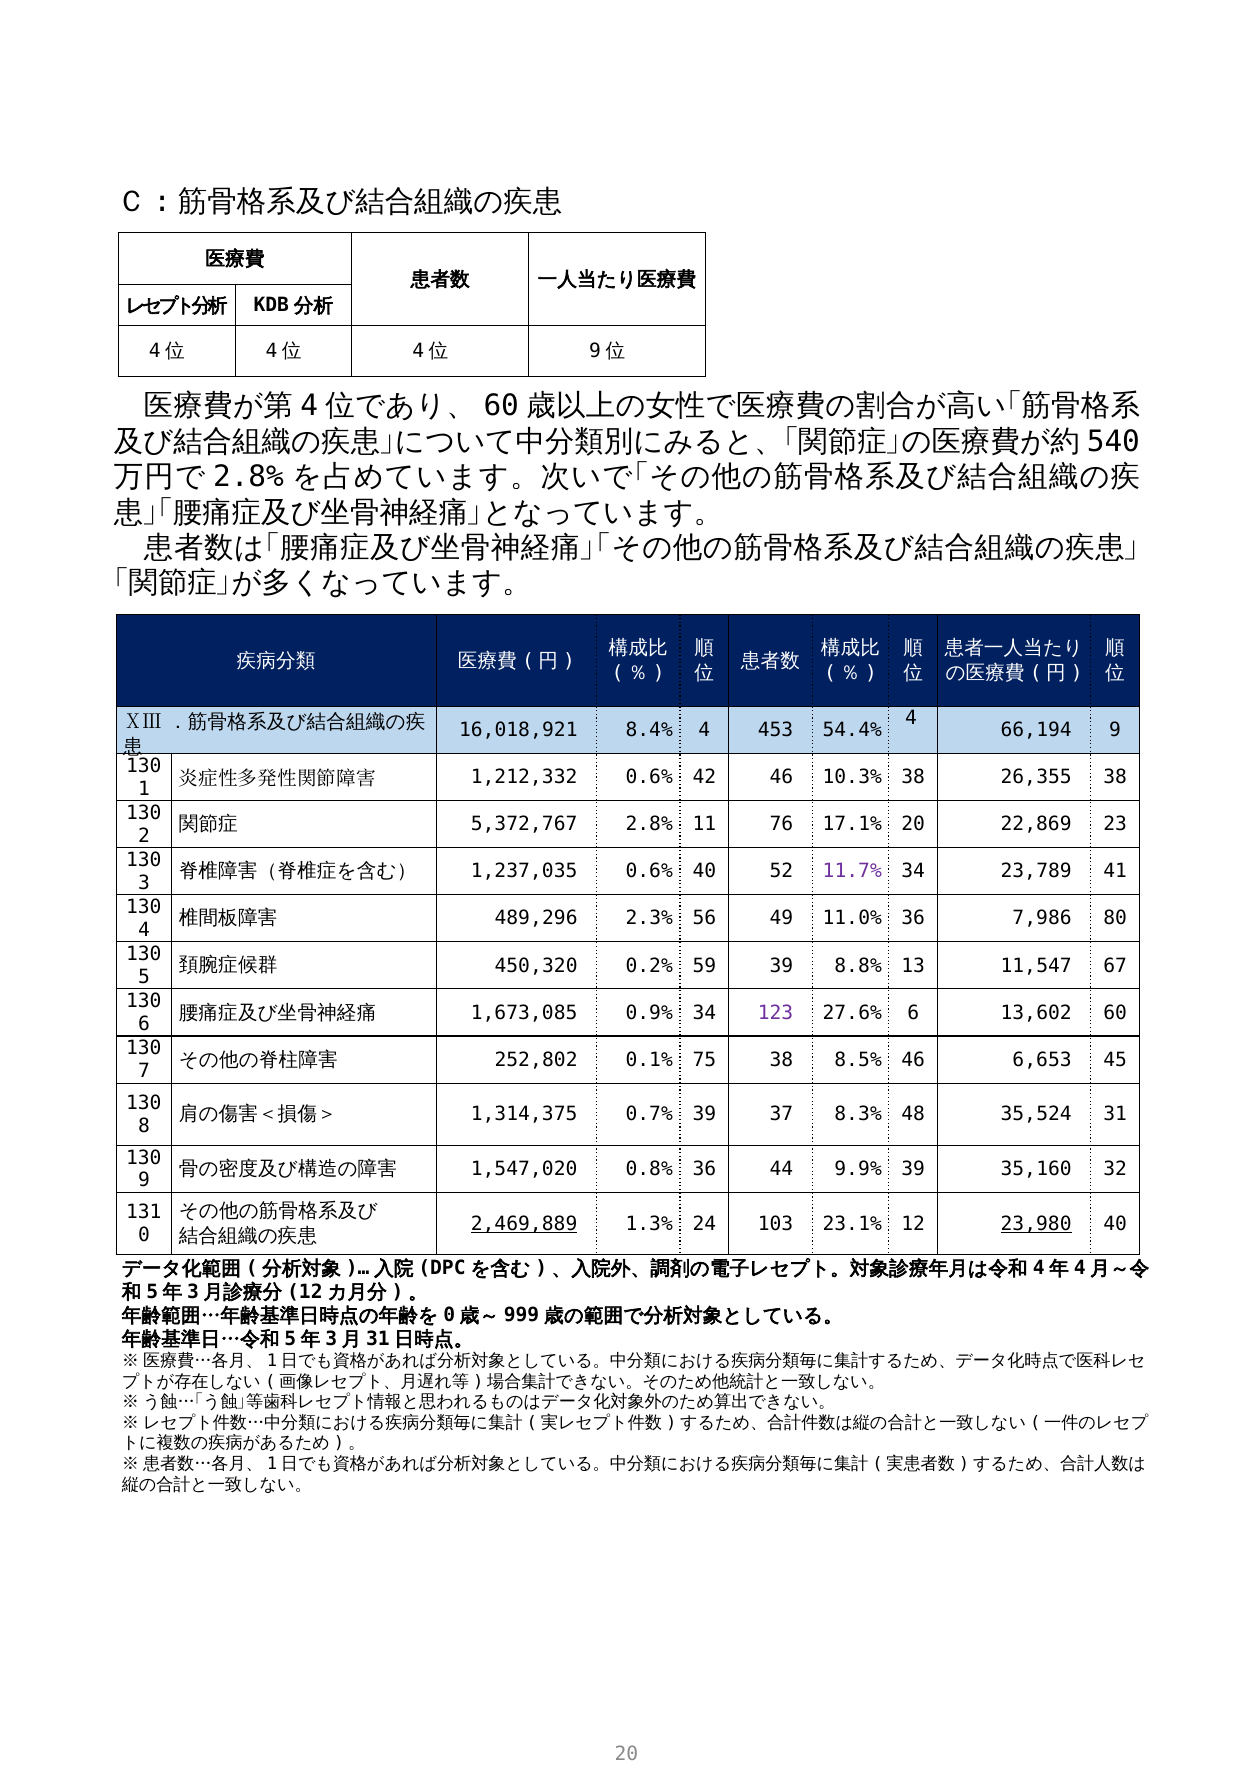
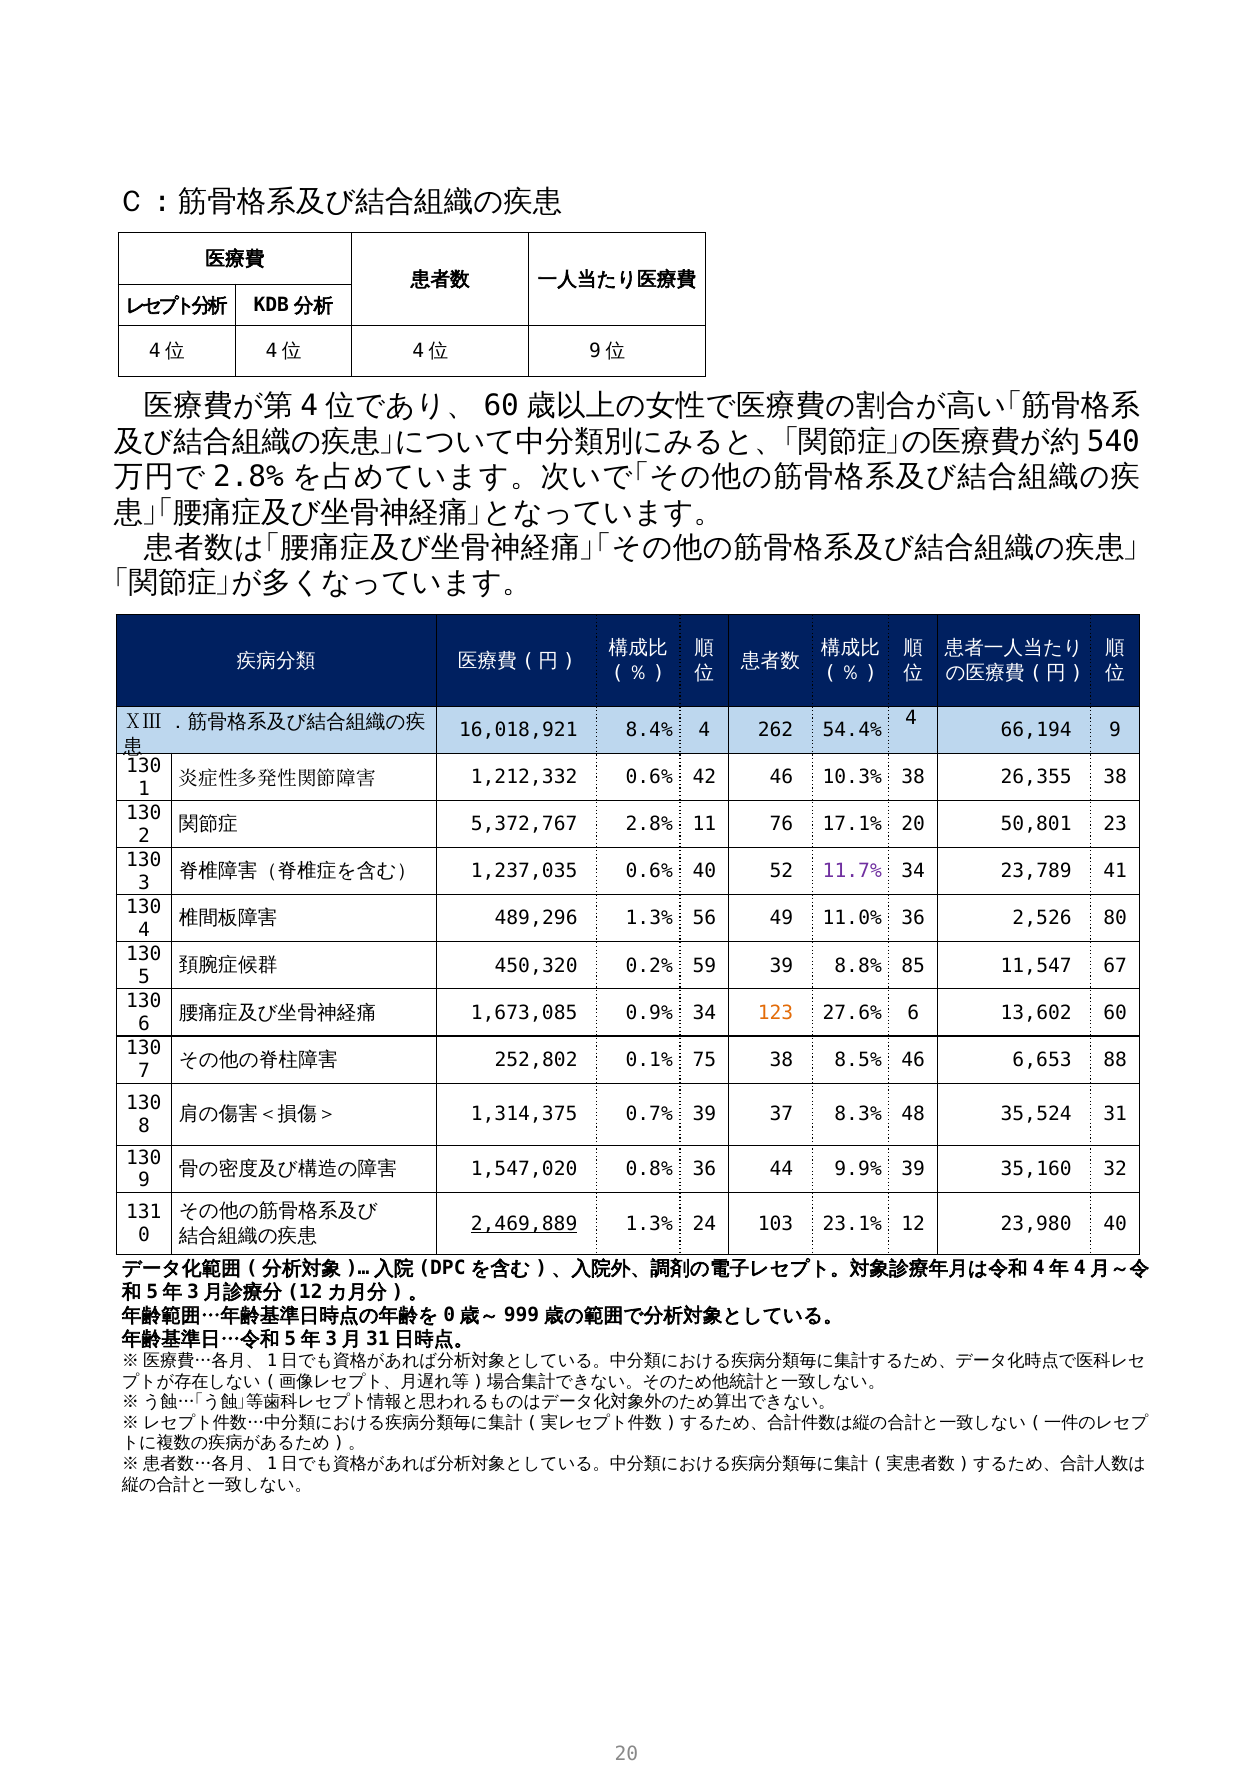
453: 453 -> 262
22,869: 22,869 -> 50,801
489,296 2.3%: 2.3% -> 1.3%
7,986: 7,986 -> 2,526
13: 13 -> 85
123 colour: purple -> orange
45: 45 -> 88
23,980 underline: present -> none
